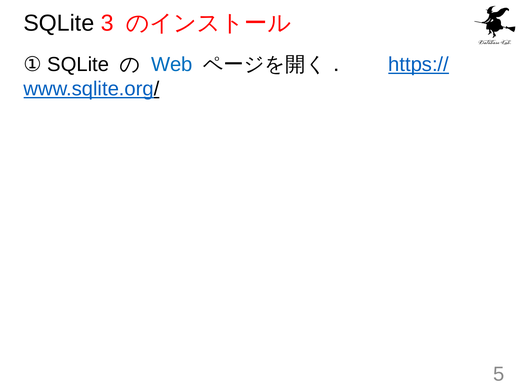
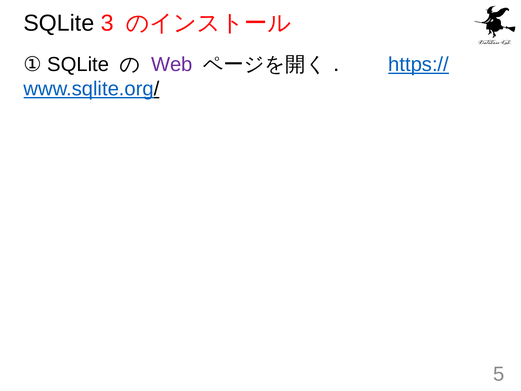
Web colour: blue -> purple
